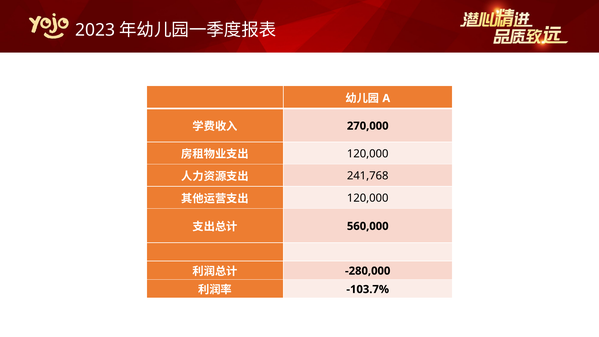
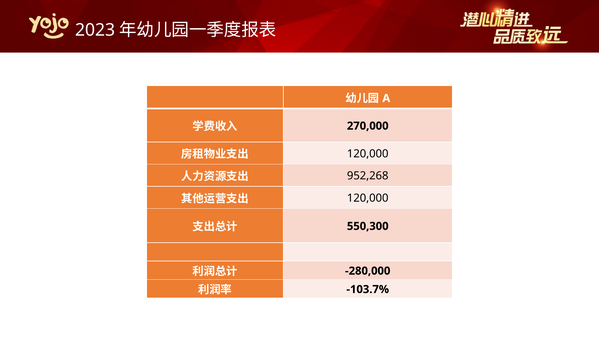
241,768: 241,768 -> 952,268
560,000: 560,000 -> 550,300
